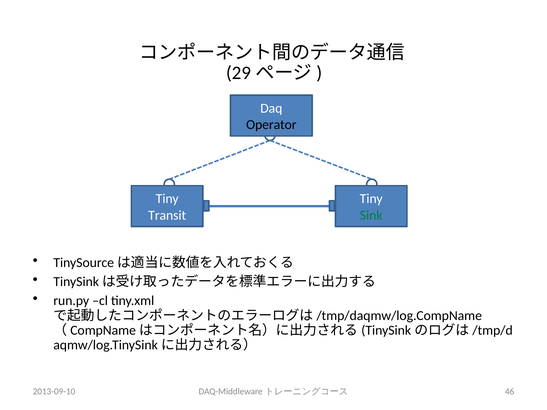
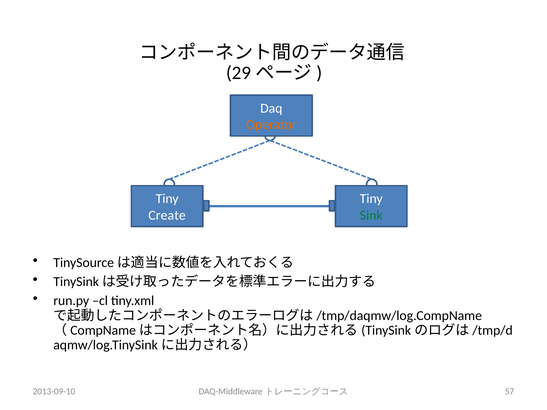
Operator colour: black -> orange
Transit: Transit -> Create
46: 46 -> 57
